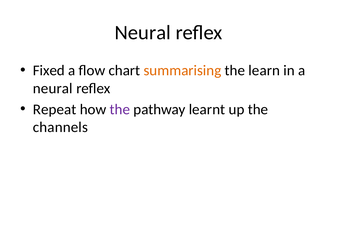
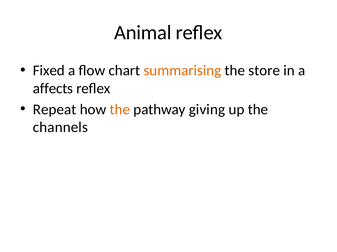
Neural at (143, 33): Neural -> Animal
learn: learn -> store
neural at (53, 89): neural -> affects
the at (120, 110) colour: purple -> orange
learnt: learnt -> giving
